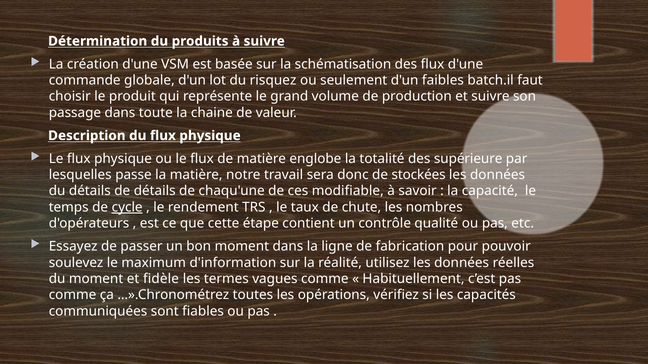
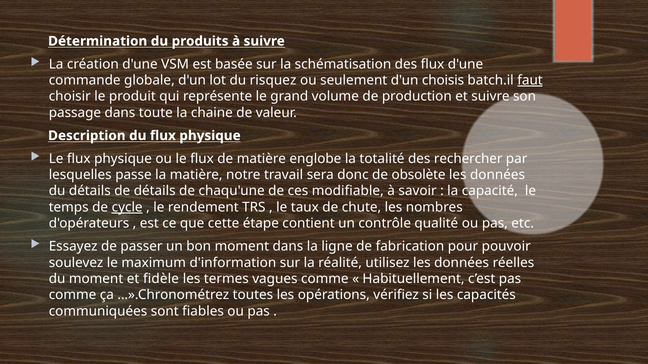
faibles: faibles -> choisis
faut underline: none -> present
supérieure: supérieure -> rechercher
stockées: stockées -> obsolète
